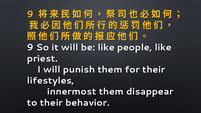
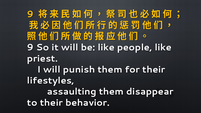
innermost: innermost -> assaulting
